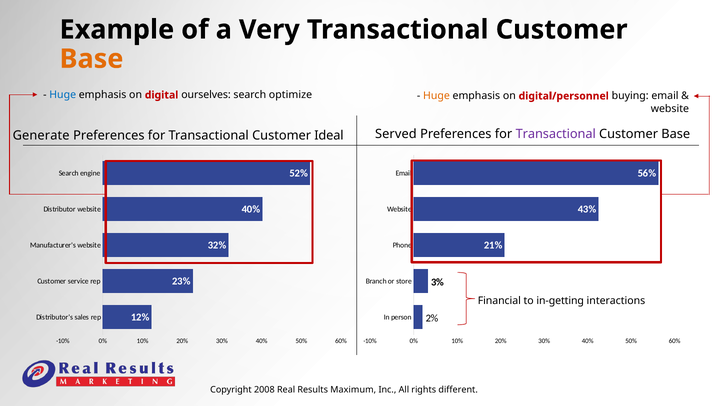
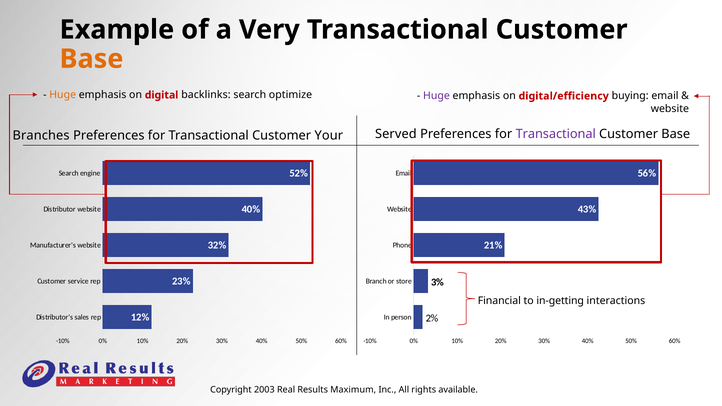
Huge at (63, 95) colour: blue -> orange
ourselves: ourselves -> backlinks
Huge at (436, 96) colour: orange -> purple
digital/personnel: digital/personnel -> digital/efficiency
Generate: Generate -> Branches
Ideal: Ideal -> Your
2008: 2008 -> 2003
different: different -> available
